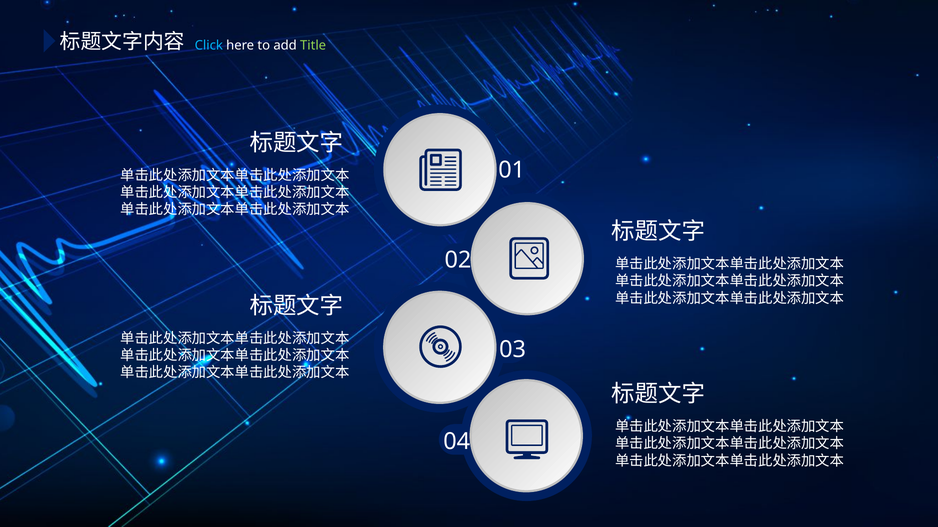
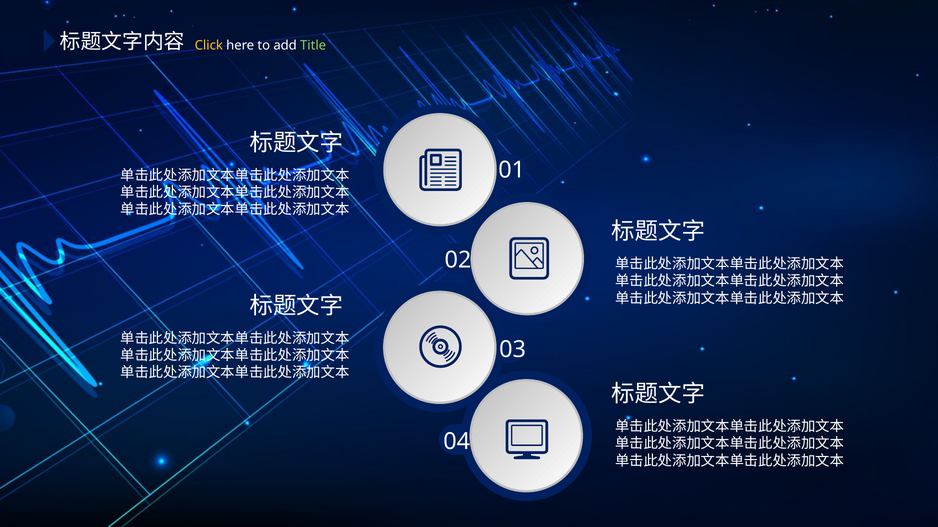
Click colour: light blue -> yellow
